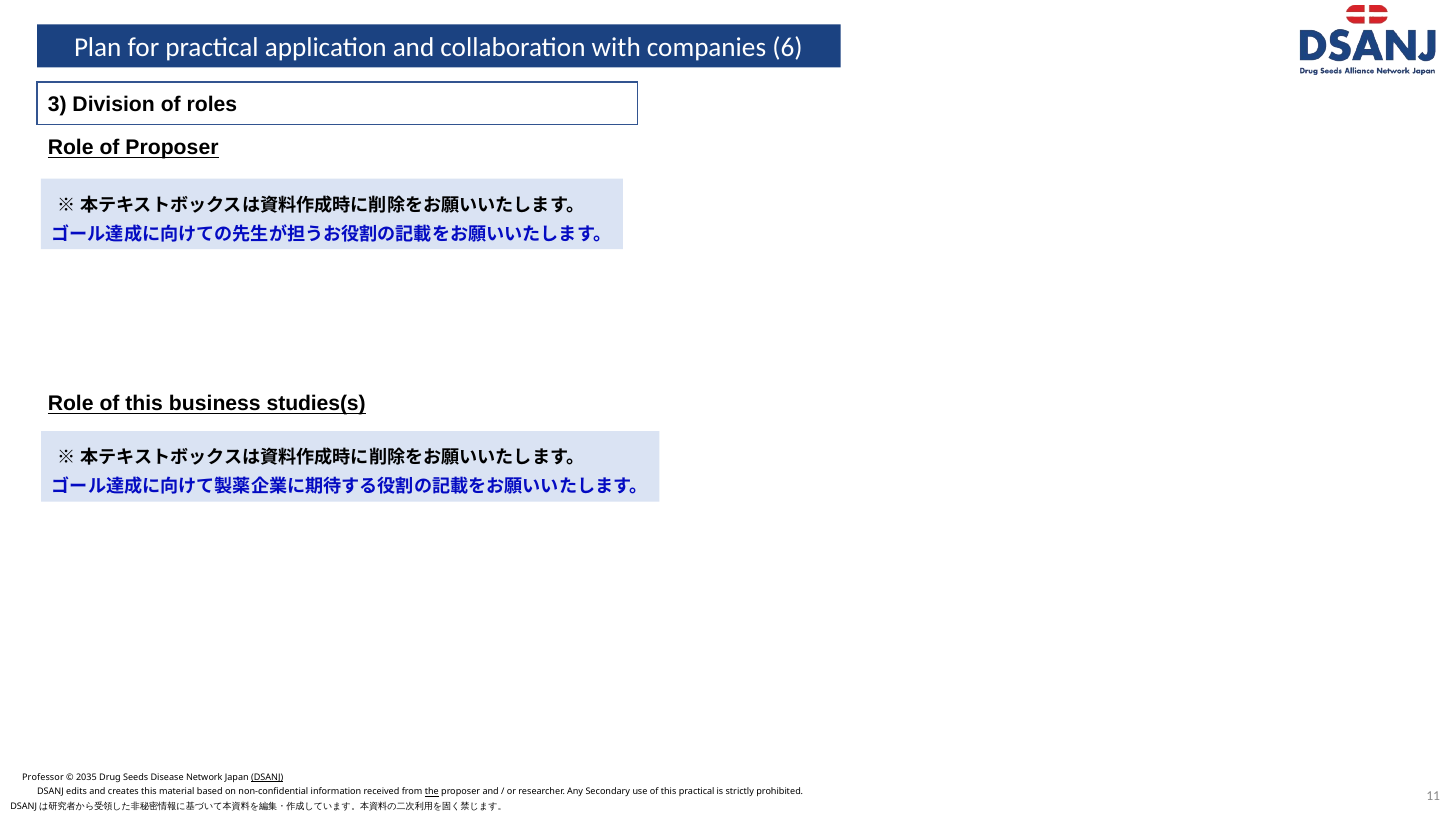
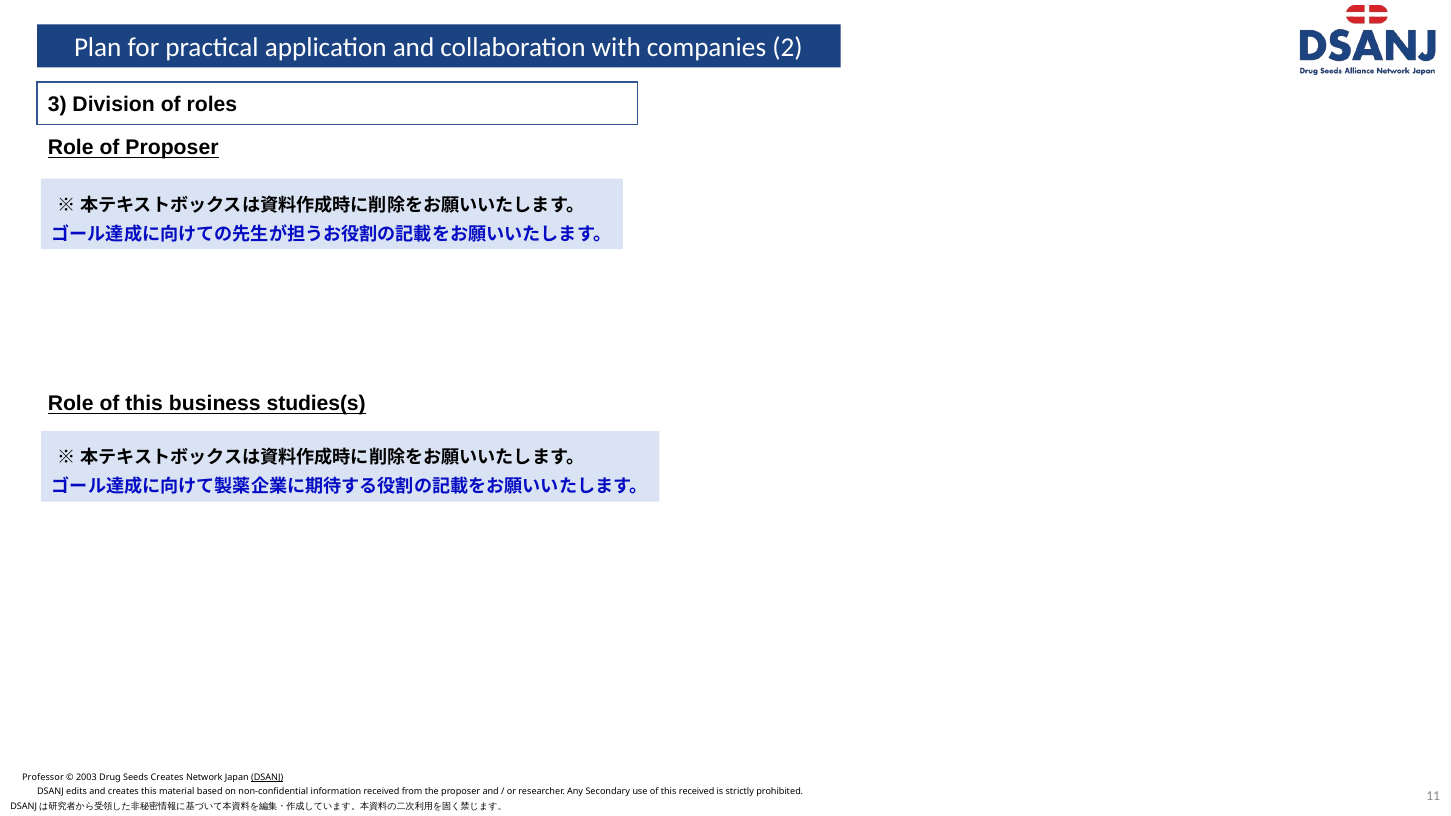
6: 6 -> 2
2035: 2035 -> 2003
Seeds Disease: Disease -> Creates
the underline: present -> none
this practical: practical -> received
